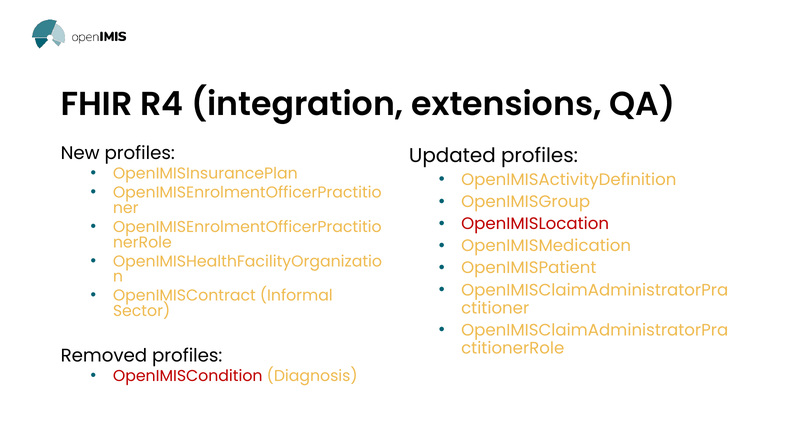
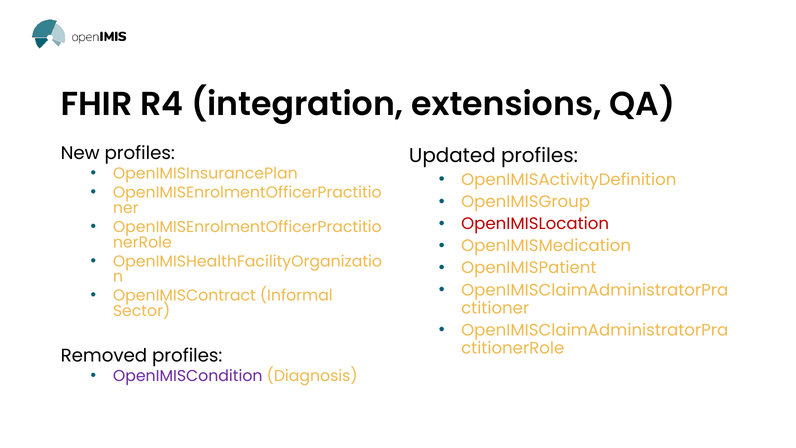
OpenIMISCondition colour: red -> purple
